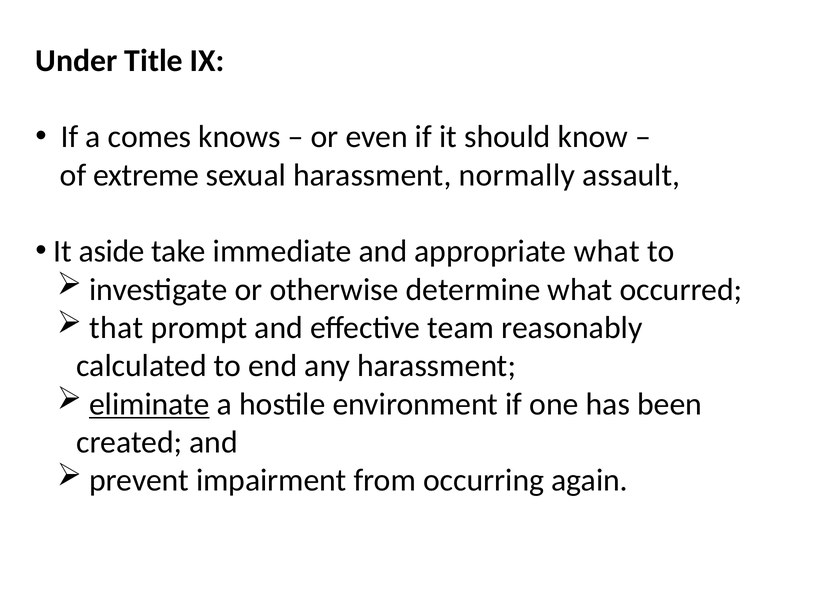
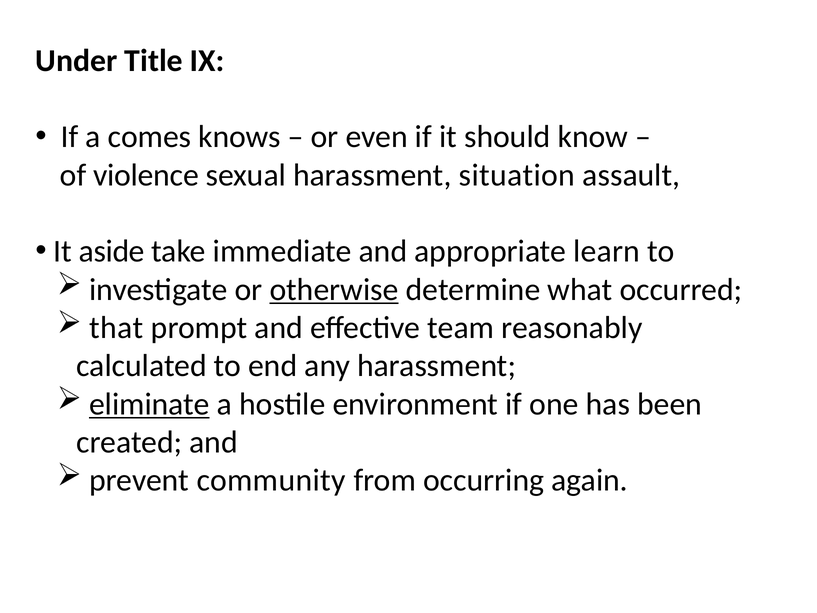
extreme: extreme -> violence
normally: normally -> situation
appropriate what: what -> learn
otherwise underline: none -> present
impairment: impairment -> community
